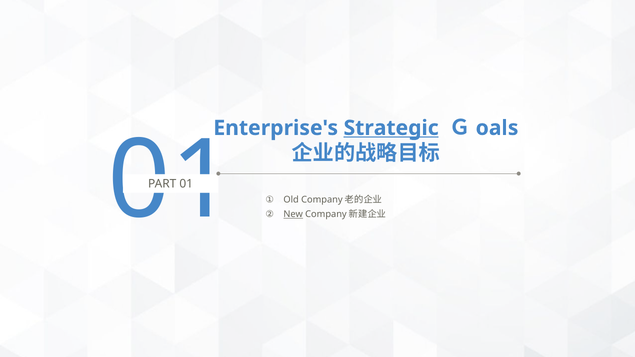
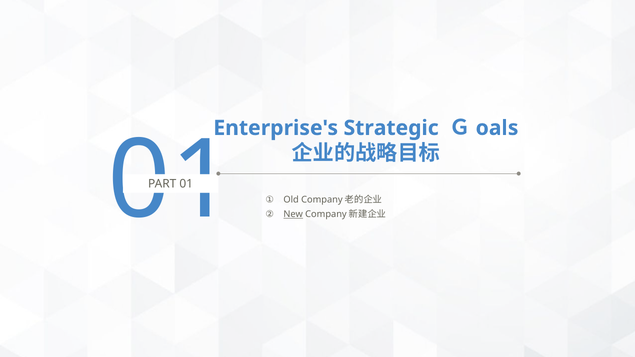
Strategic underline: present -> none
